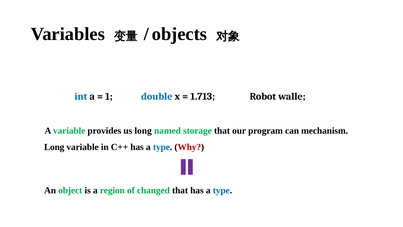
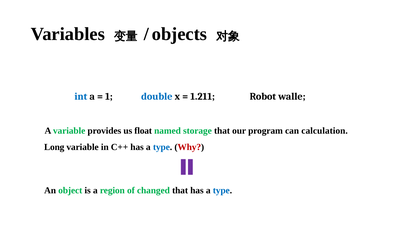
1.713: 1.713 -> 1.211
us long: long -> float
mechanism: mechanism -> calculation
